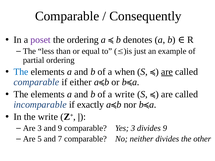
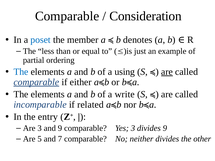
Consequently: Consequently -> Consideration
poset colour: purple -> blue
the ordering: ordering -> member
when: when -> using
comparable at (36, 82) underline: none -> present
exactly: exactly -> related
the write: write -> entry
